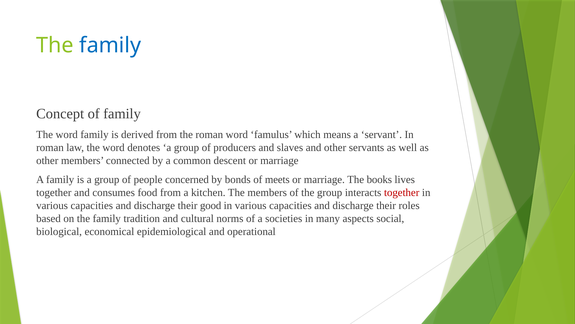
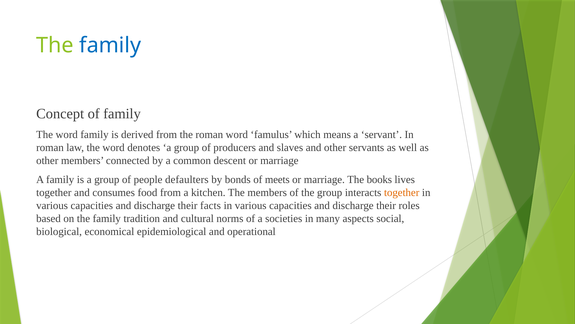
concerned: concerned -> defaulters
together at (402, 192) colour: red -> orange
good: good -> facts
